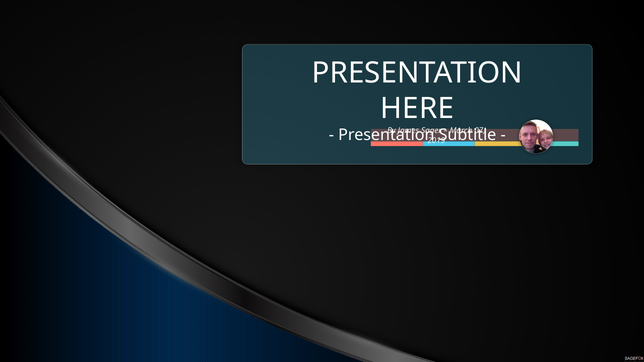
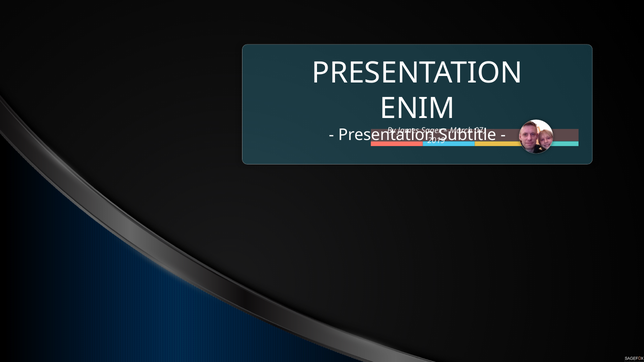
HERE: HERE -> ENIM
